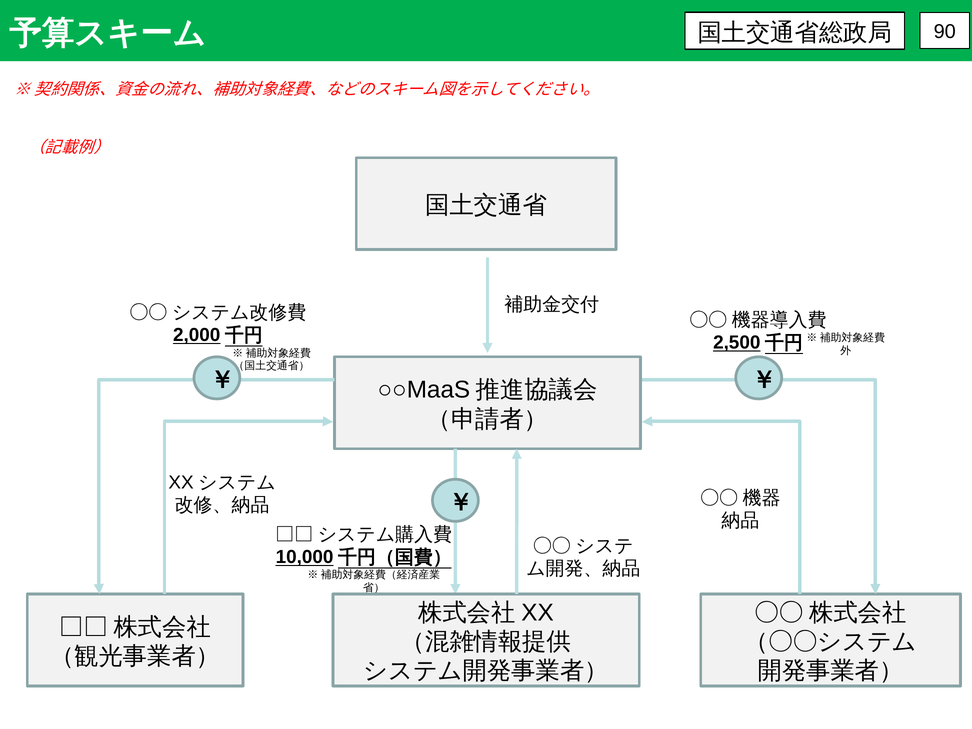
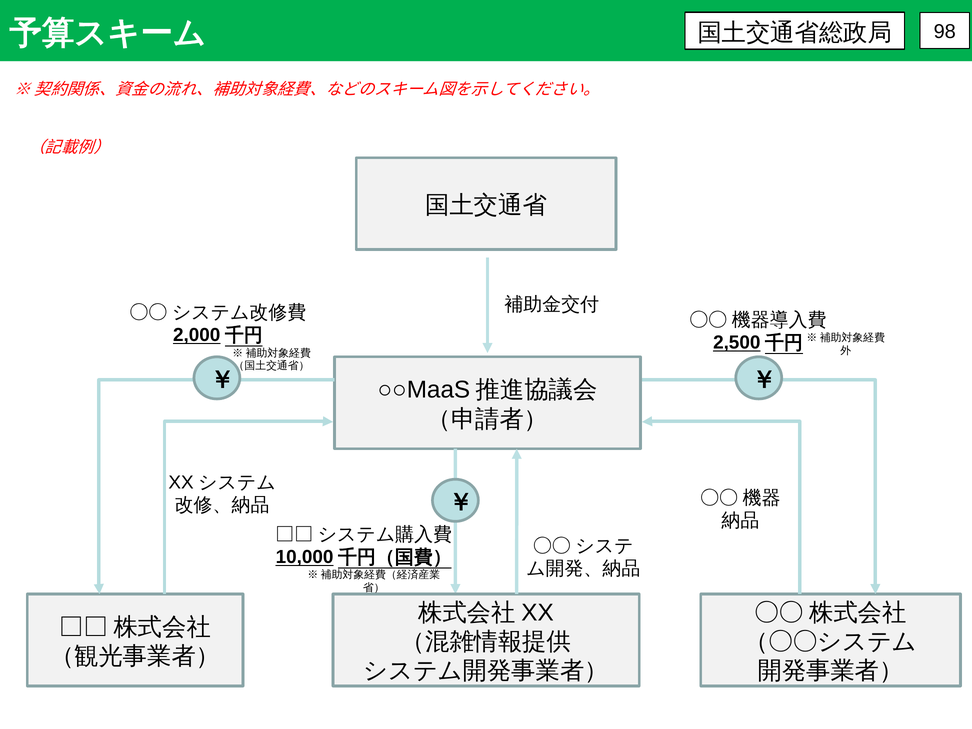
90: 90 -> 98
